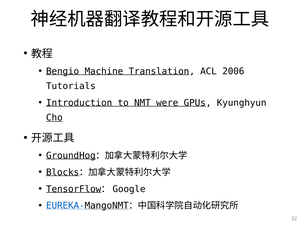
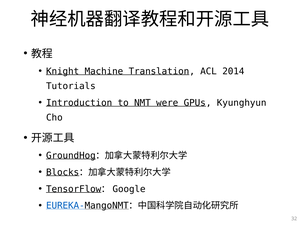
Bengio: Bengio -> Knight
2006: 2006 -> 2014
Cho underline: present -> none
